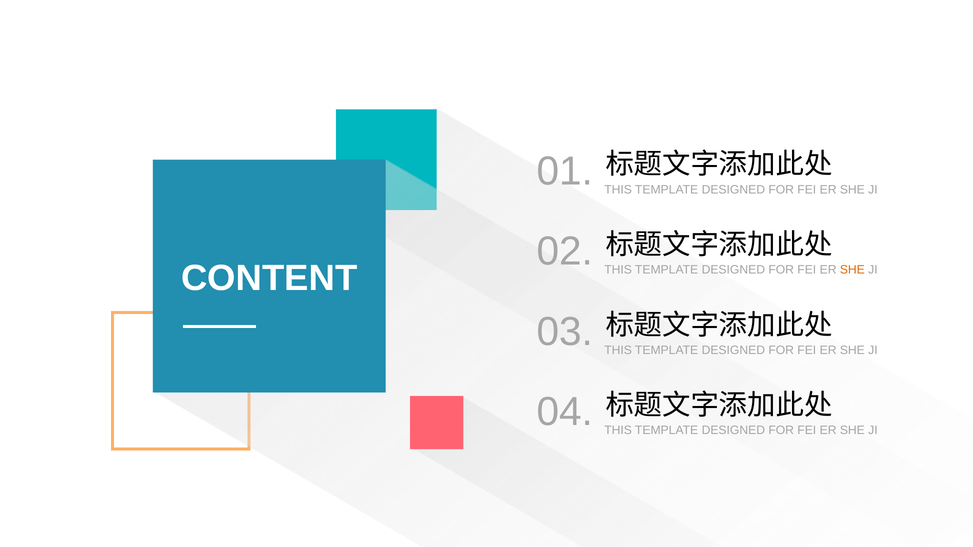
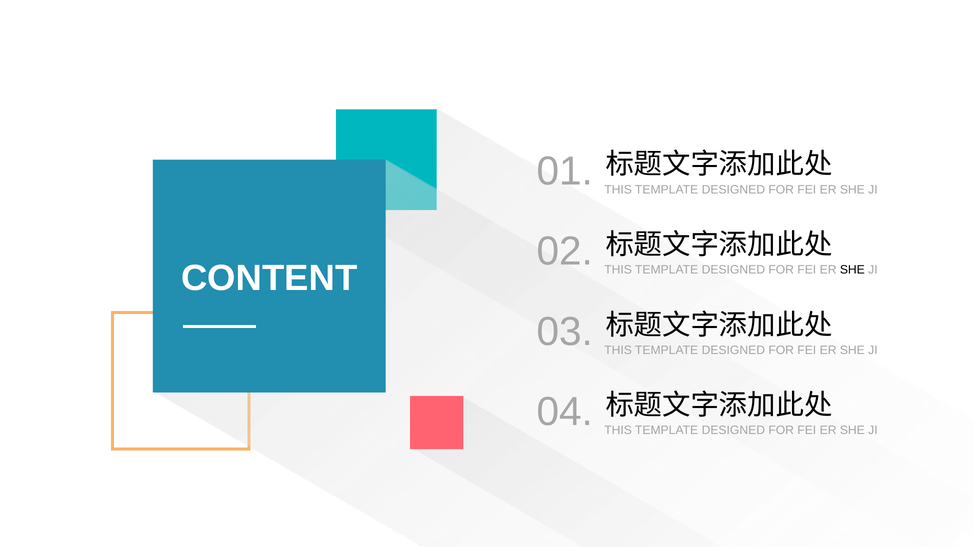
SHE at (852, 270) colour: orange -> black
